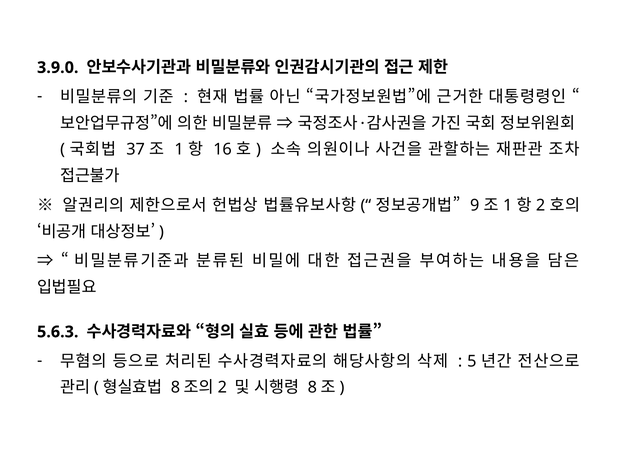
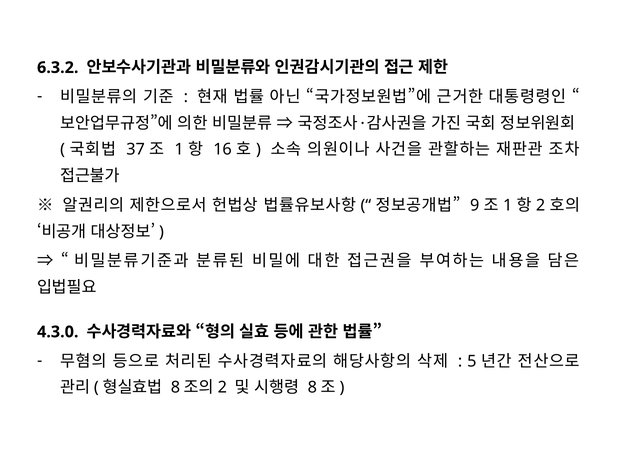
3.9.0: 3.9.0 -> 6.3.2
5.6.3: 5.6.3 -> 4.3.0
